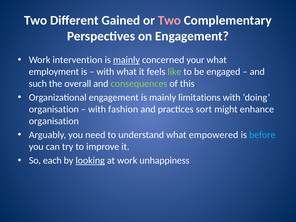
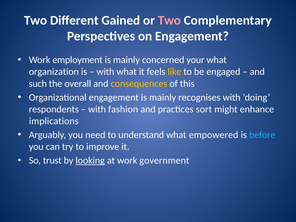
intervention: intervention -> employment
mainly at (126, 60) underline: present -> none
employment: employment -> organization
like colour: light green -> yellow
consequences colour: light green -> yellow
limitations: limitations -> recognises
organisation at (54, 109): organisation -> respondents
organisation at (54, 121): organisation -> implications
each: each -> trust
unhappiness: unhappiness -> government
